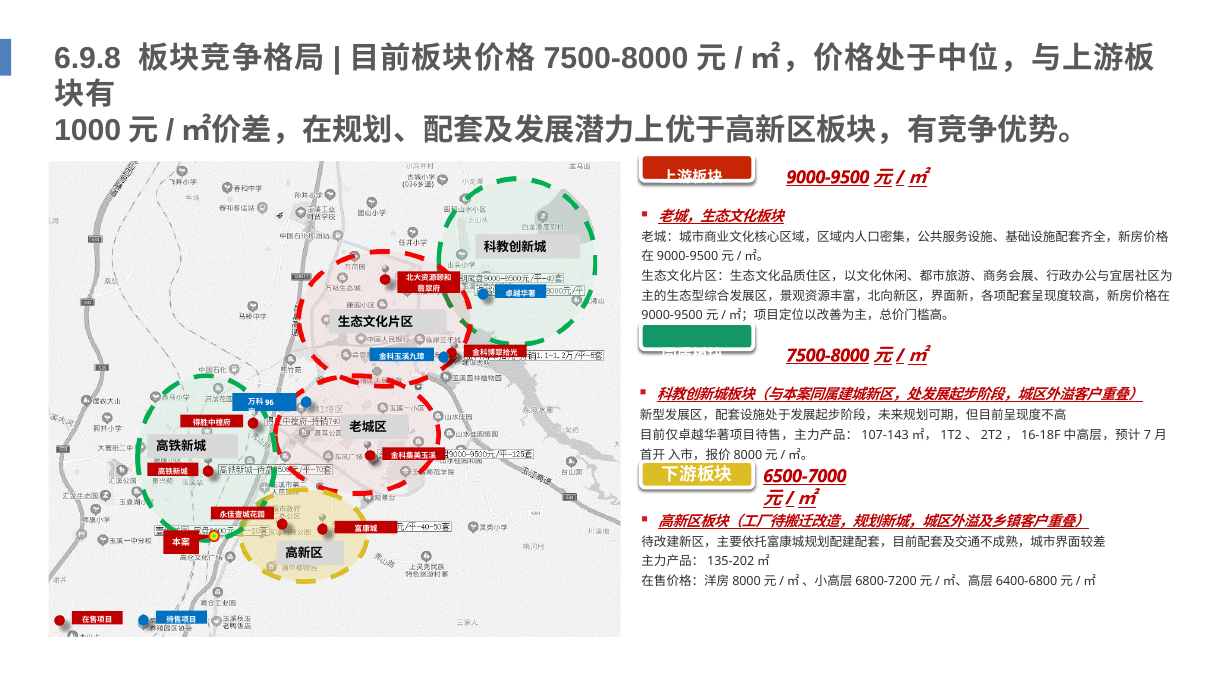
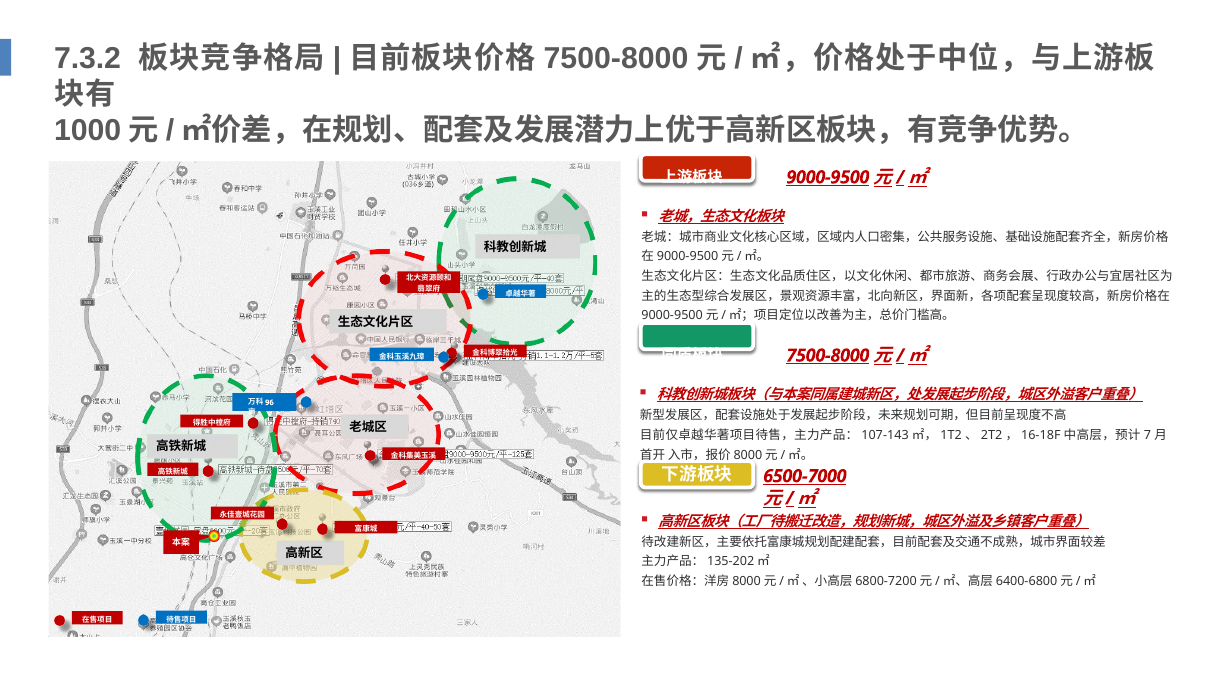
6.9.8: 6.9.8 -> 7.3.2
